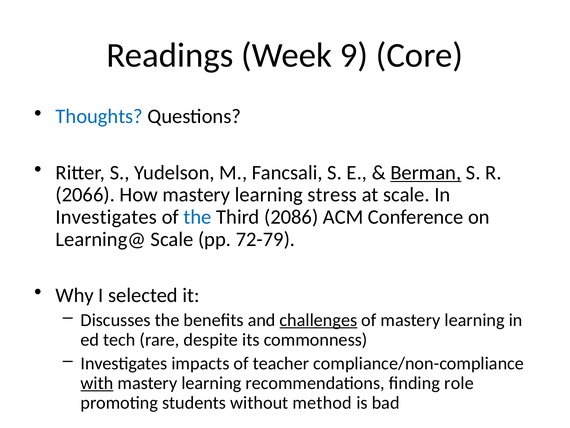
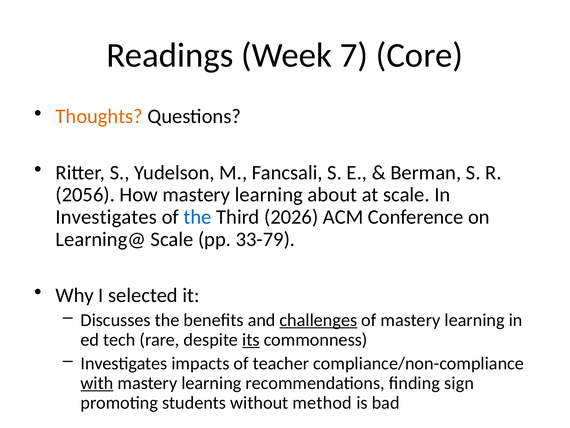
9: 9 -> 7
Thoughts colour: blue -> orange
Berman underline: present -> none
2066: 2066 -> 2056
stress: stress -> about
2086: 2086 -> 2026
72-79: 72-79 -> 33-79
its underline: none -> present
role: role -> sign
